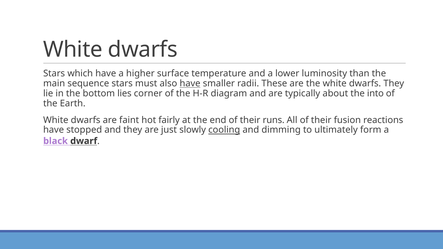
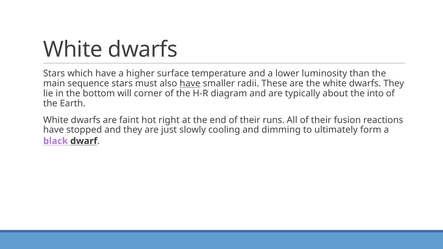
lies: lies -> will
fairly: fairly -> right
cooling underline: present -> none
